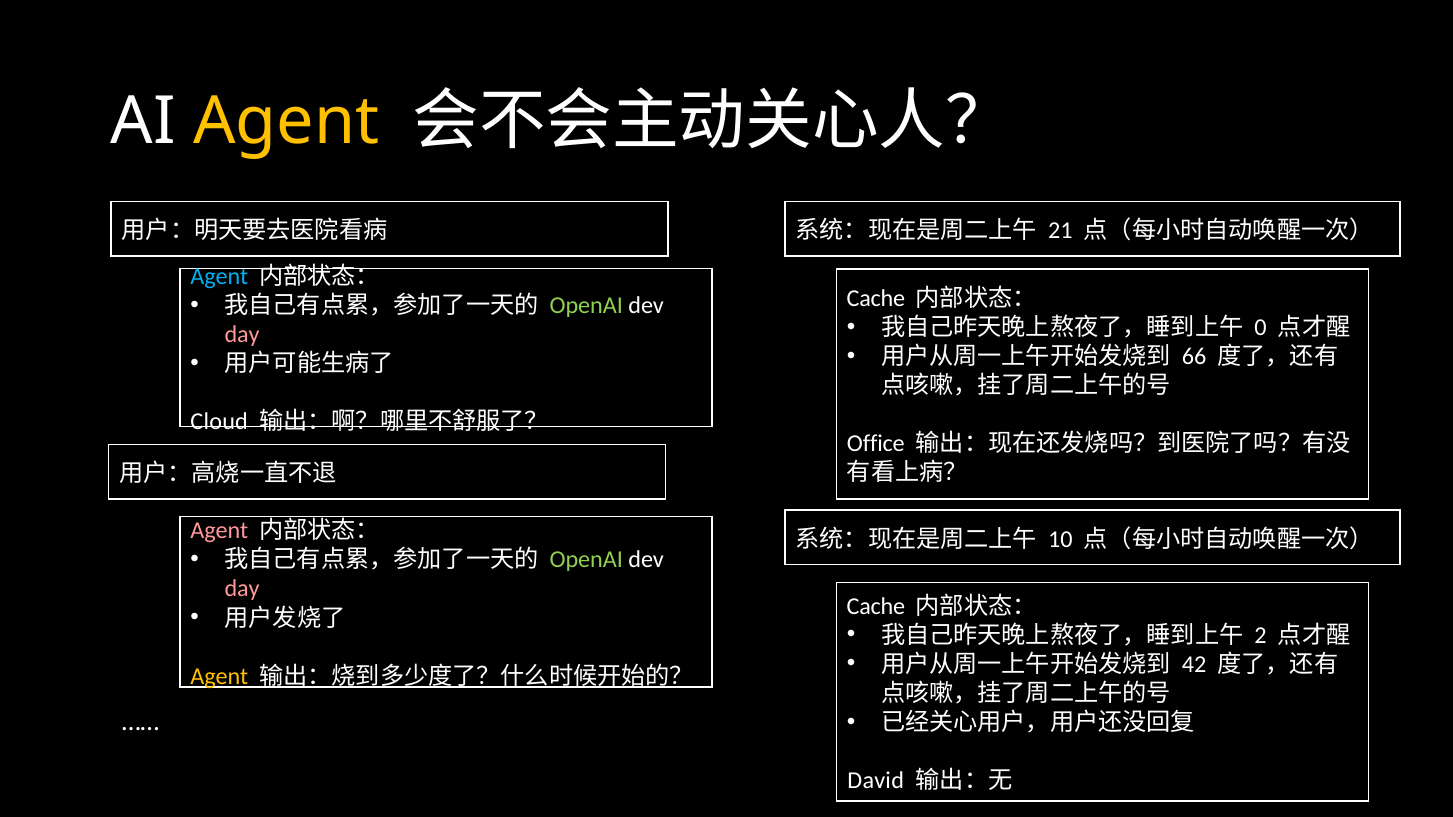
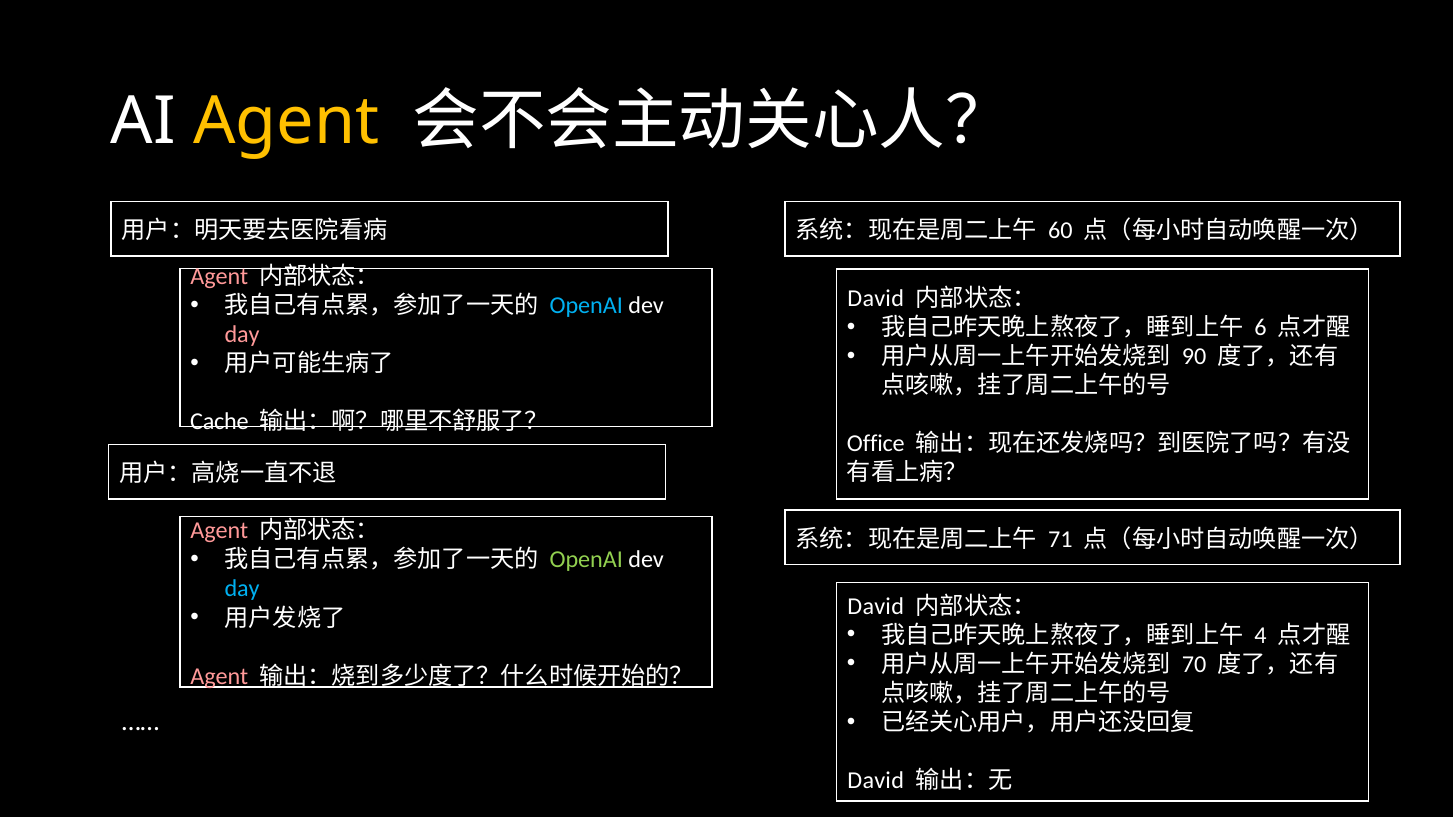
21: 21 -> 60
Agent at (219, 277) colour: light blue -> pink
Cache at (876, 299): Cache -> David
OpenAI at (586, 306) colour: light green -> light blue
0: 0 -> 6
66: 66 -> 90
Cloud: Cloud -> Cache
10: 10 -> 71
day at (242, 589) colour: pink -> light blue
Cache at (876, 607): Cache -> David
2: 2 -> 4
42: 42 -> 70
Agent at (219, 676) colour: yellow -> pink
